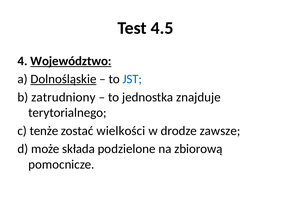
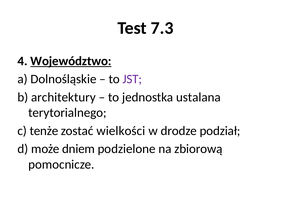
4.5: 4.5 -> 7.3
Dolnośląskie underline: present -> none
JST colour: blue -> purple
zatrudniony: zatrudniony -> architektury
znajduje: znajduje -> ustalana
zawsze: zawsze -> podział
składa: składa -> dniem
